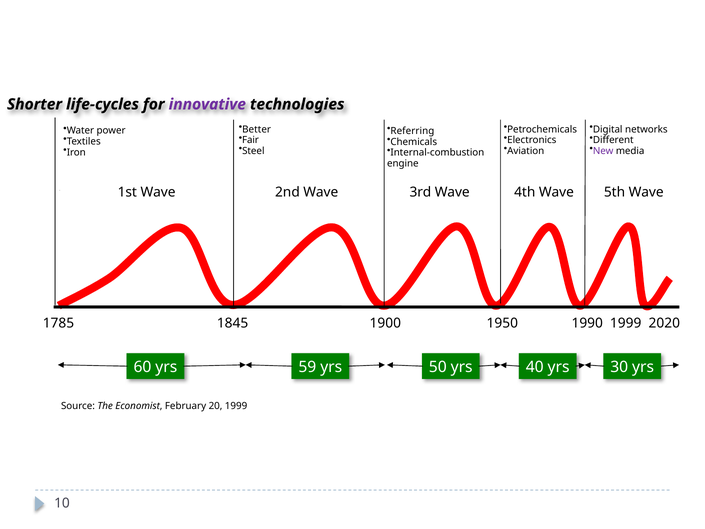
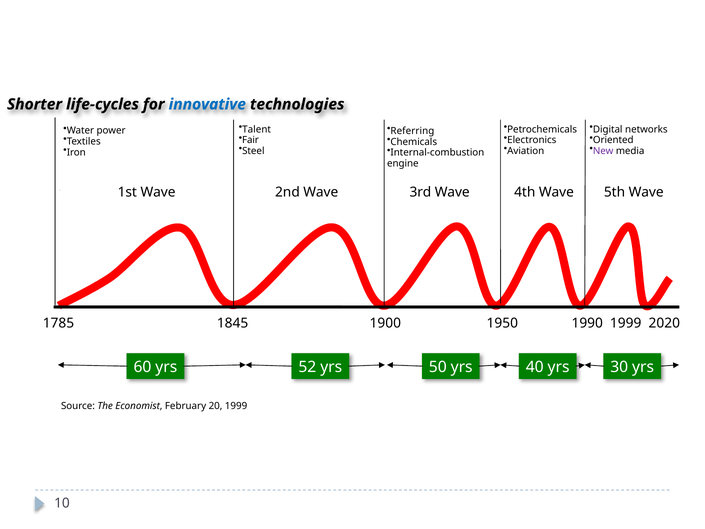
innovative colour: purple -> blue
Better: Better -> Talent
Different: Different -> Oriented
59: 59 -> 52
